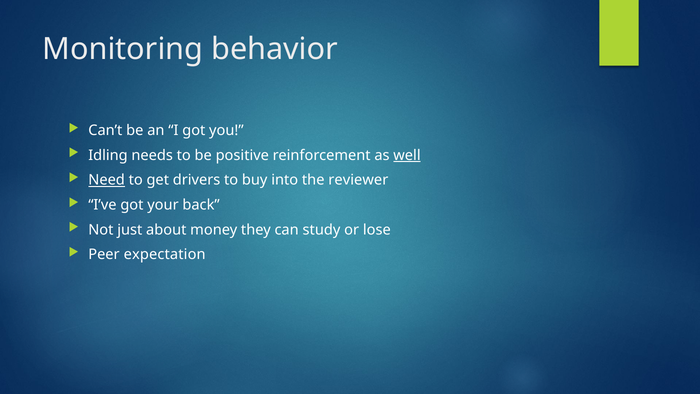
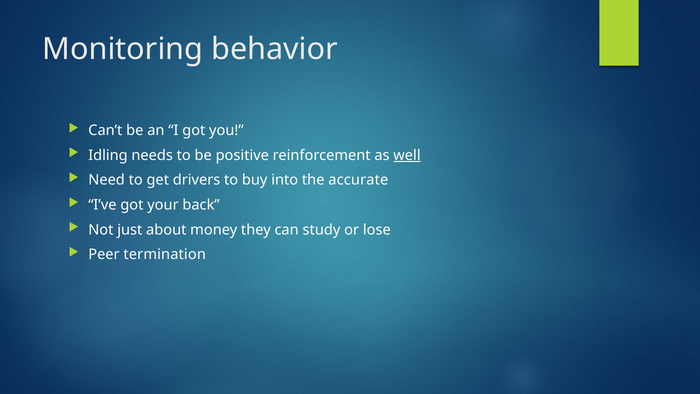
Need underline: present -> none
reviewer: reviewer -> accurate
expectation: expectation -> termination
